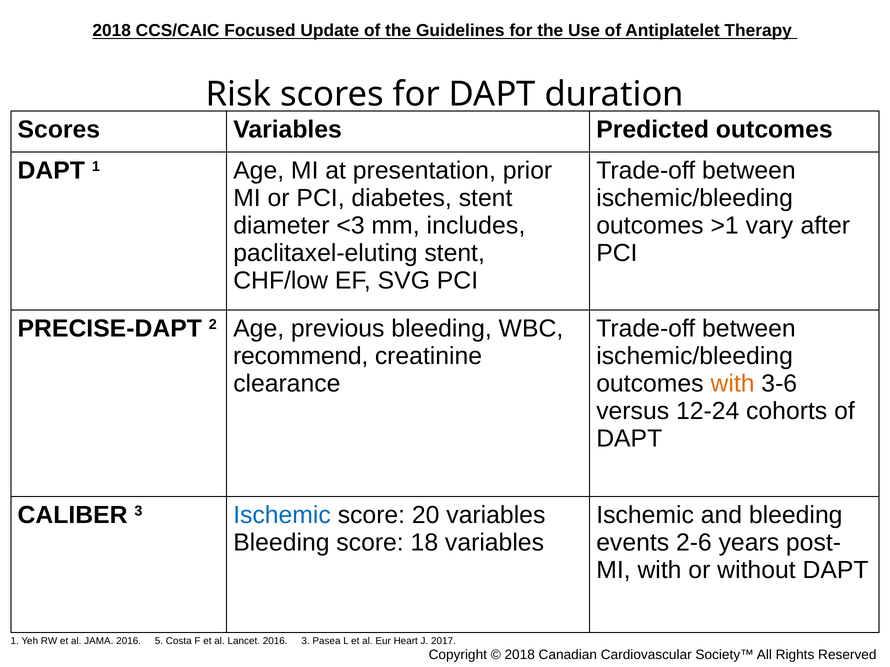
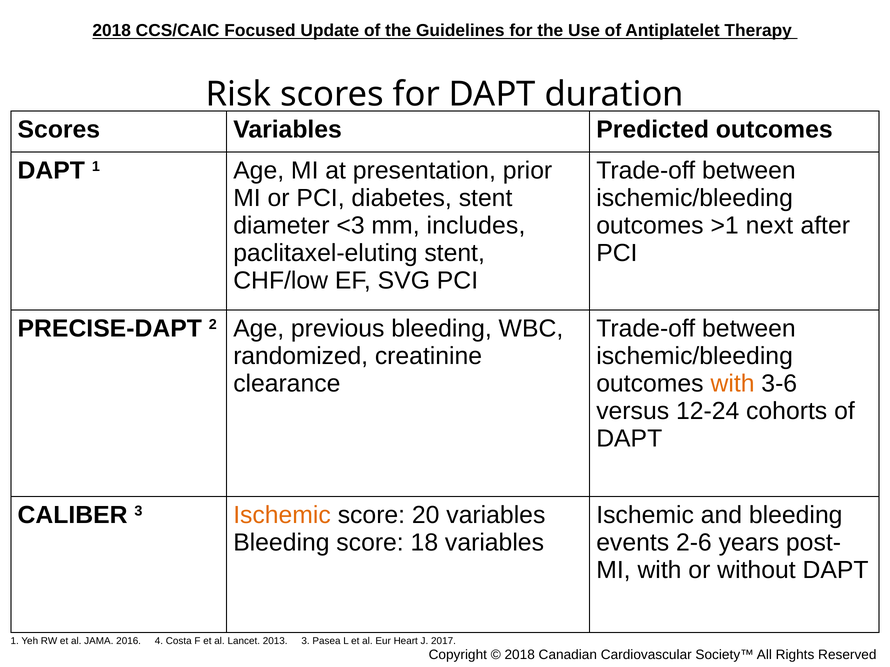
vary: vary -> next
recommend: recommend -> randomized
Ischemic at (282, 516) colour: blue -> orange
5: 5 -> 4
Lancet 2016: 2016 -> 2013
